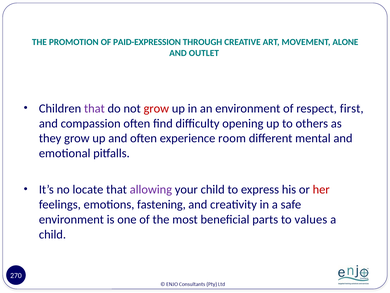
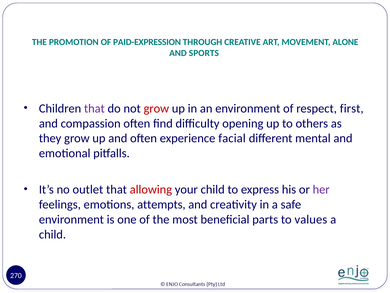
OUTLET: OUTLET -> SPORTS
room: room -> facial
locate: locate -> outlet
allowing colour: purple -> red
her colour: red -> purple
fastening: fastening -> attempts
